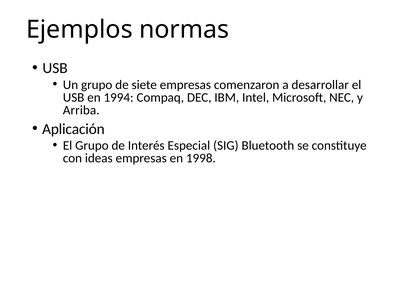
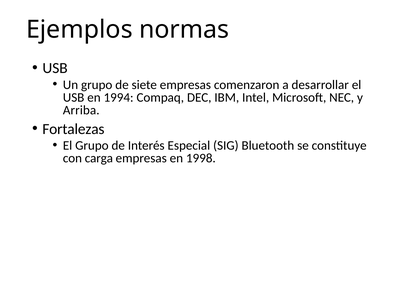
Aplicación: Aplicación -> Fortalezas
ideas: ideas -> carga
